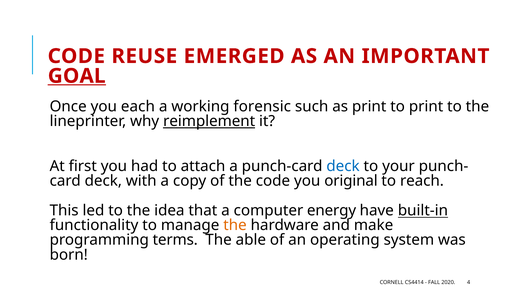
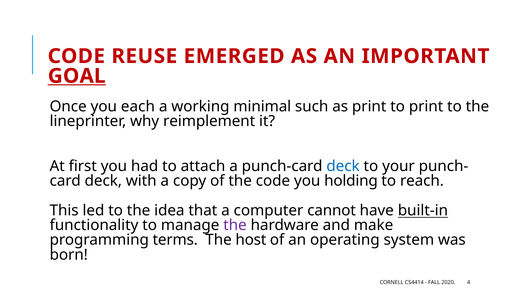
forensic: forensic -> minimal
reimplement underline: present -> none
original: original -> holding
energy: energy -> cannot
the at (235, 225) colour: orange -> purple
able: able -> host
